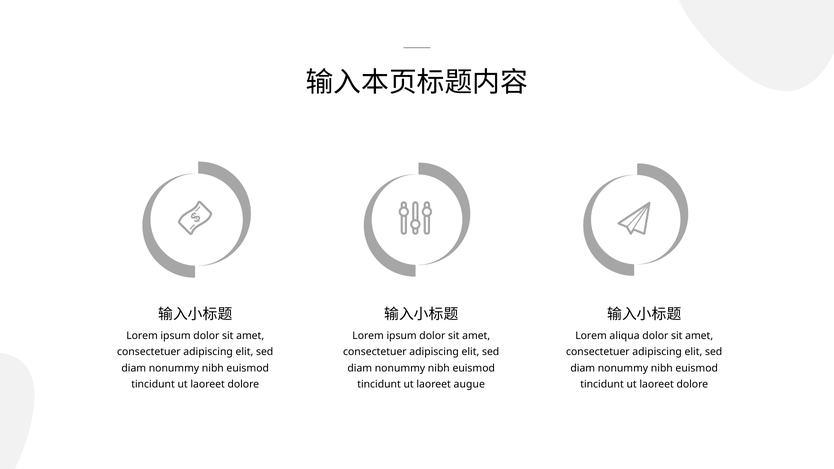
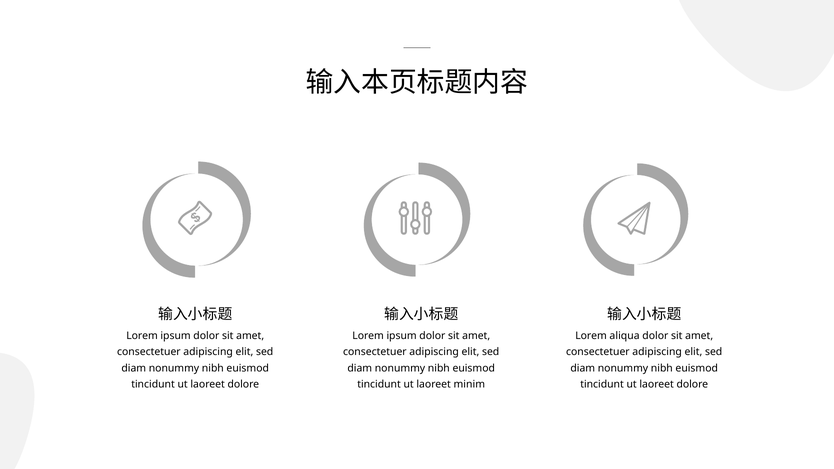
augue: augue -> minim
